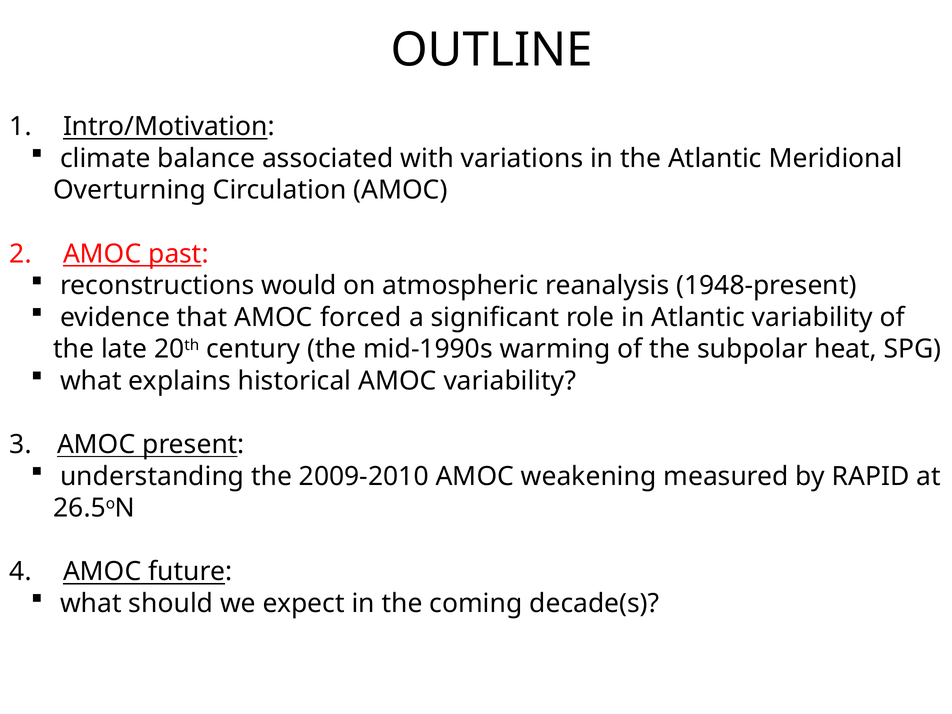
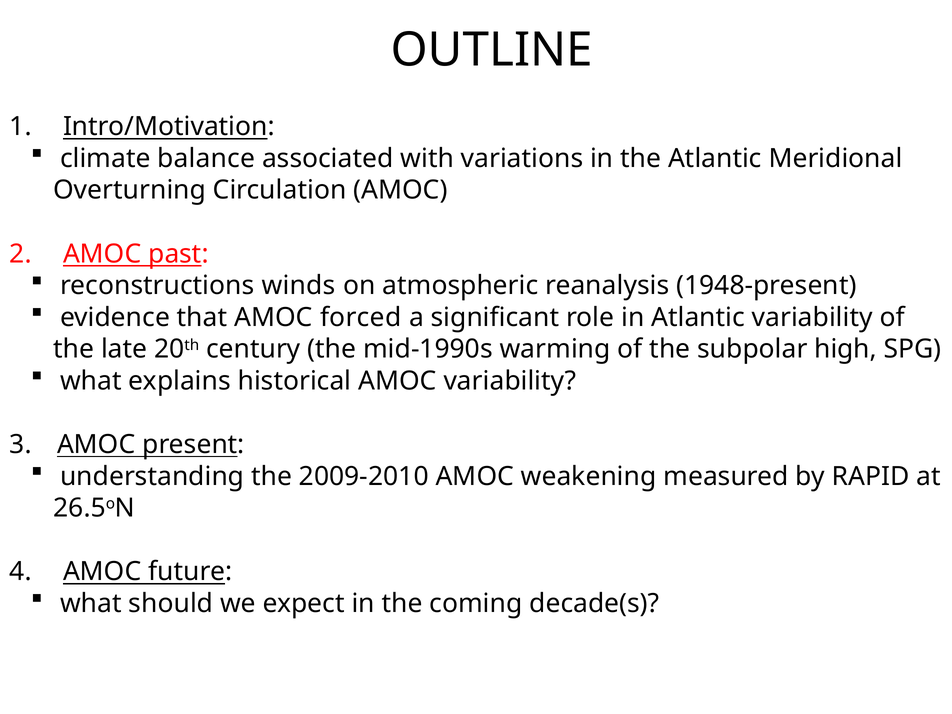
would: would -> winds
heat: heat -> high
